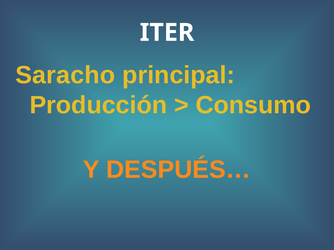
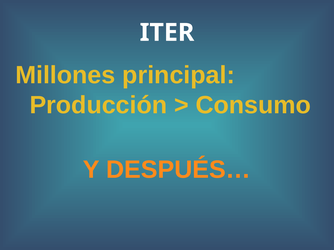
Saracho: Saracho -> Millones
